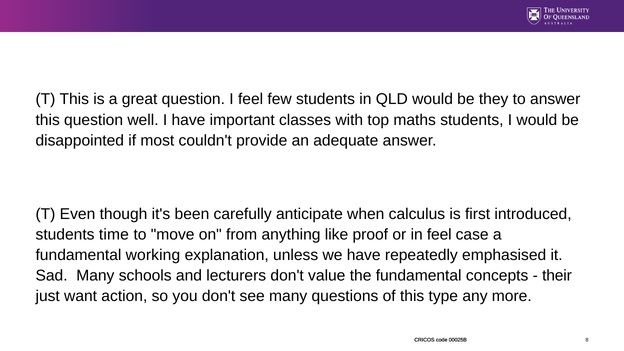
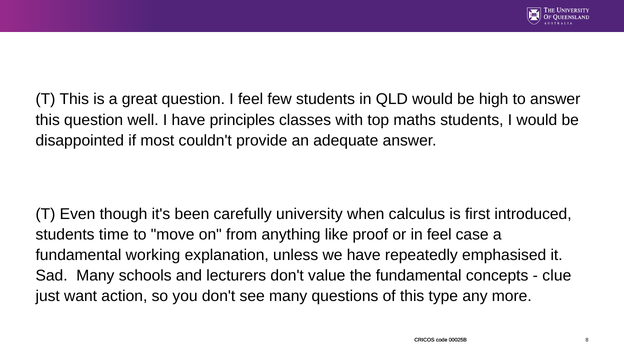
they: they -> high
important: important -> principles
anticipate: anticipate -> university
their: their -> clue
